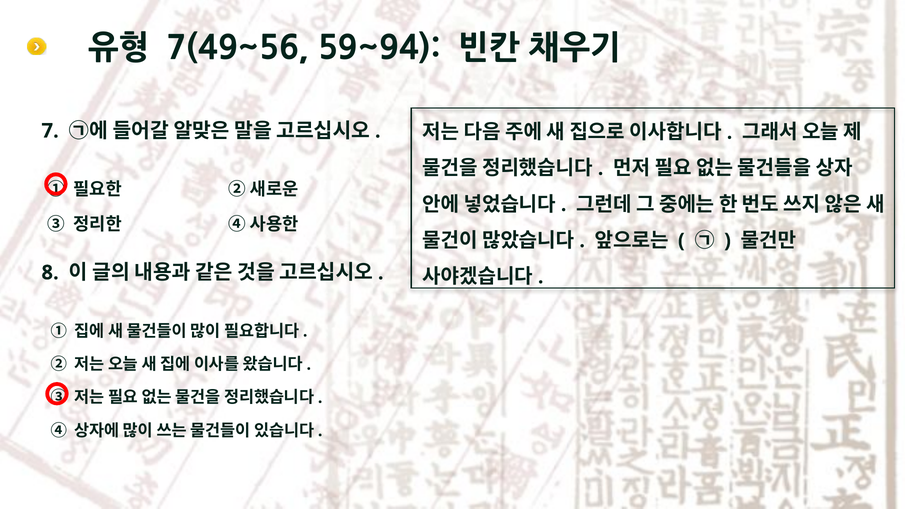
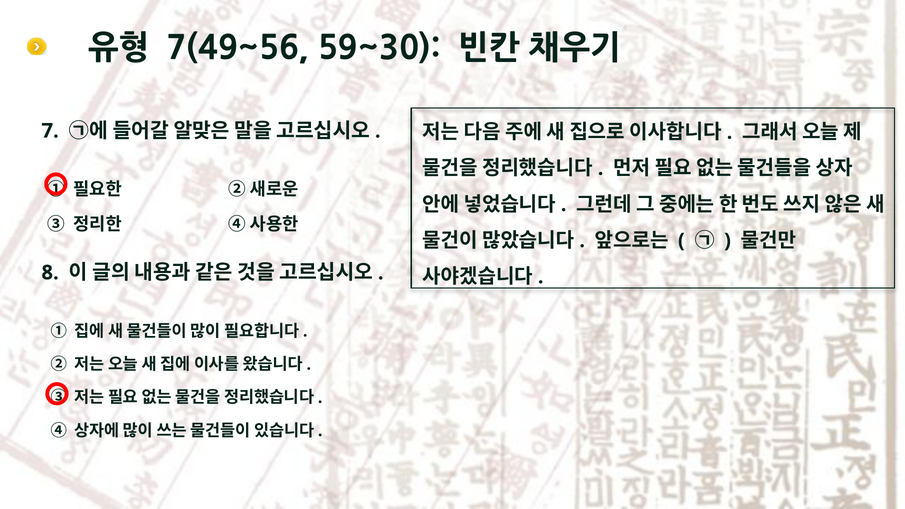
59~94: 59~94 -> 59~30
